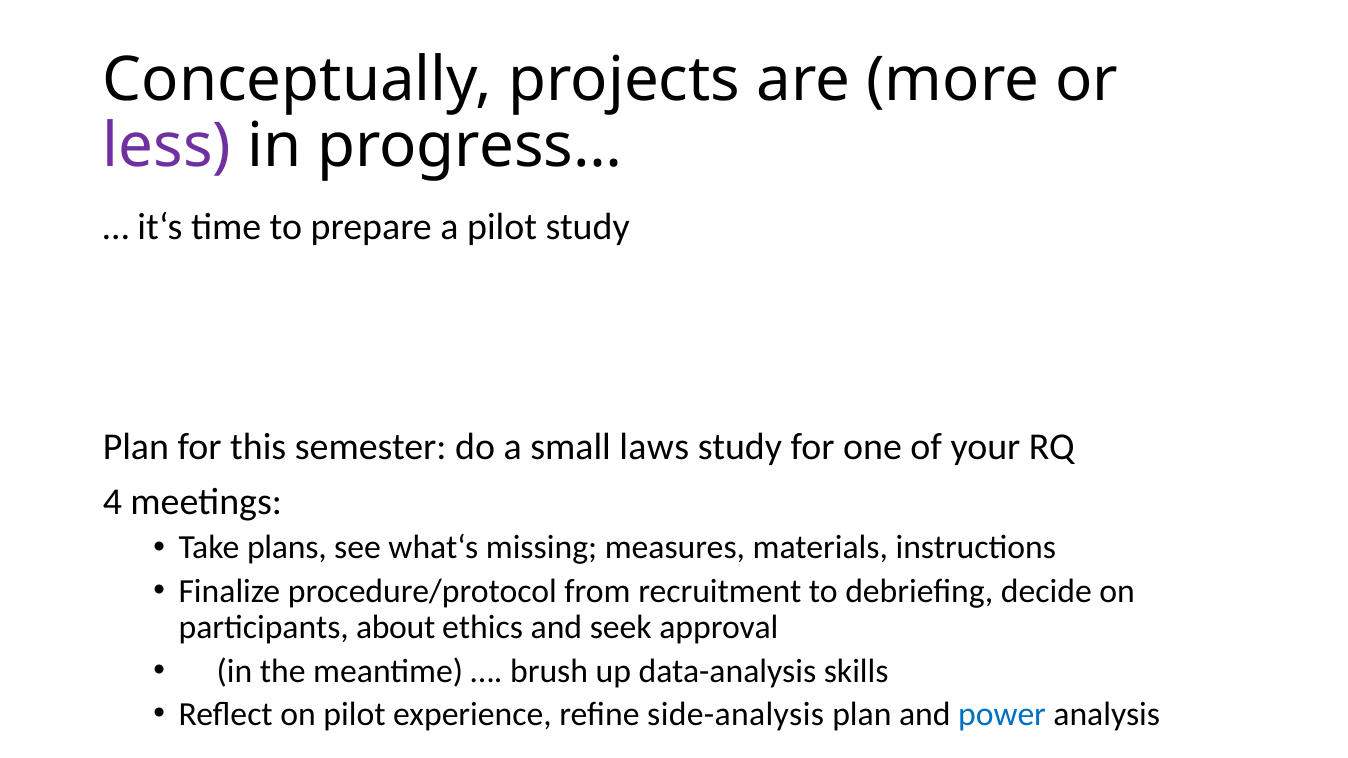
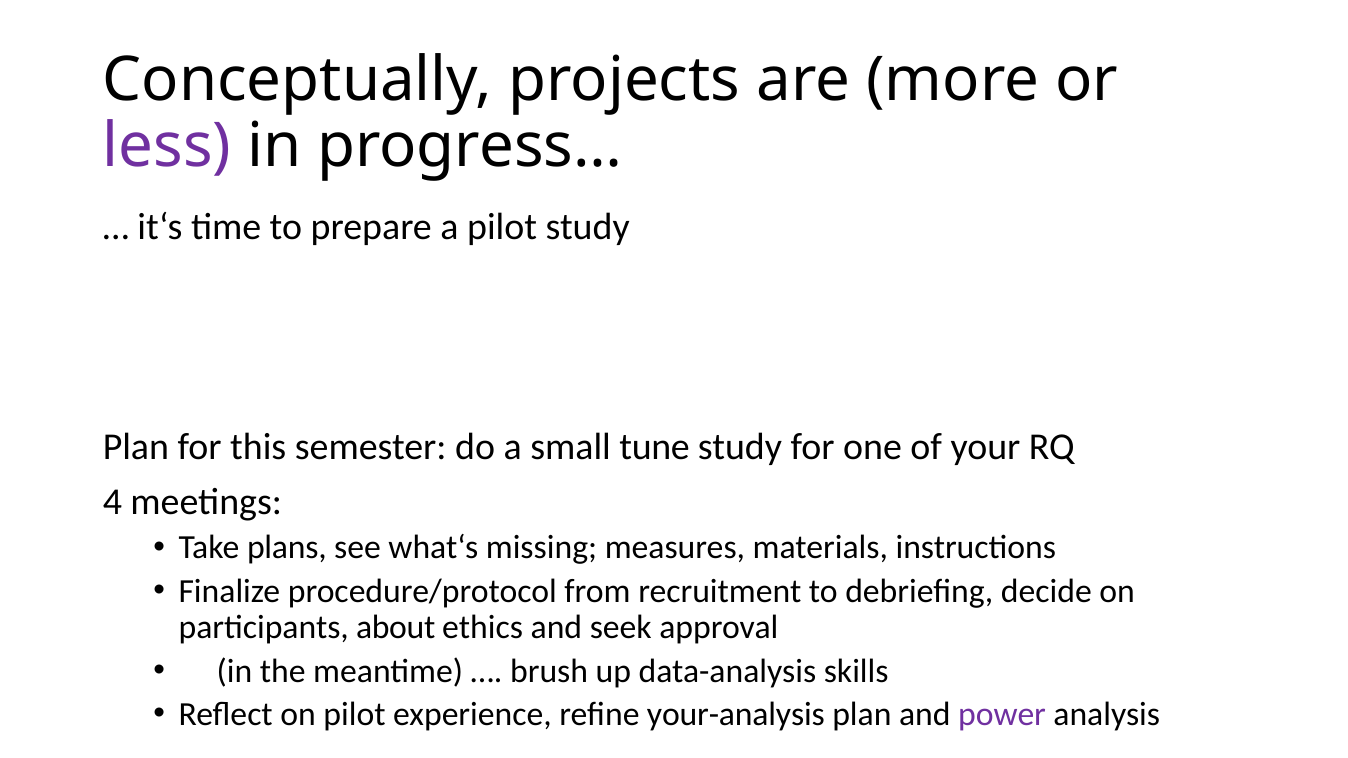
laws: laws -> tune
side-analysis: side-analysis -> your-analysis
power colour: blue -> purple
